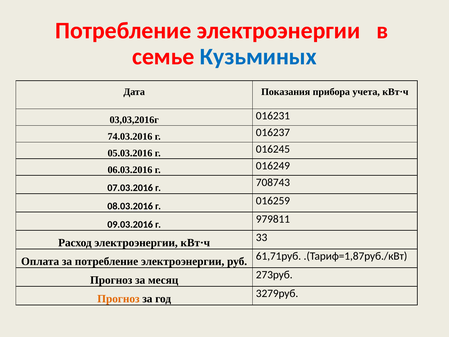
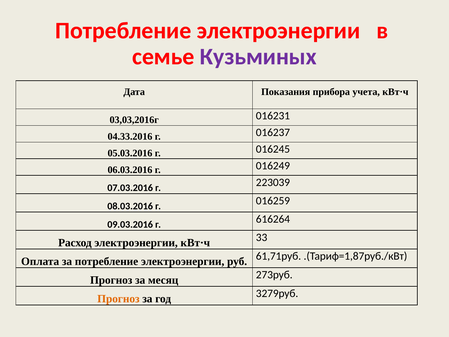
Кузьминых colour: blue -> purple
74.03.2016: 74.03.2016 -> 04.33.2016
708743: 708743 -> 223039
979811: 979811 -> 616264
